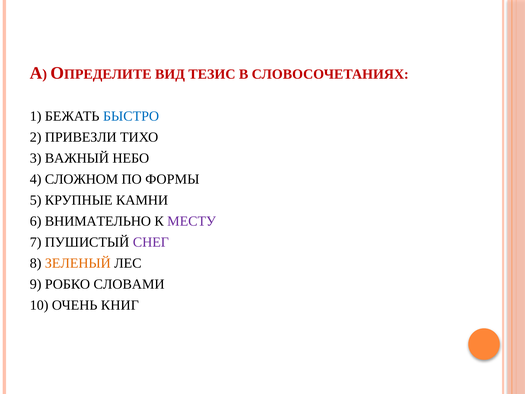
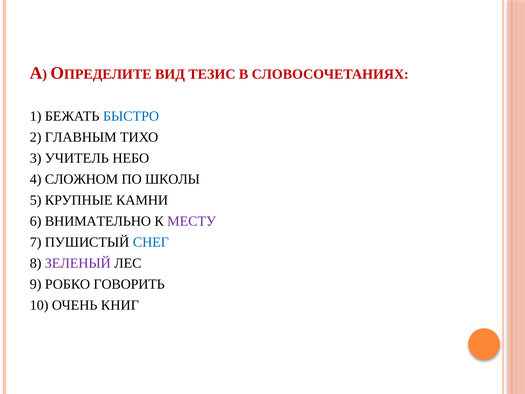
ПРИВЕЗЛИ: ПРИВЕЗЛИ -> ГЛАВНЫМ
ВАЖНЫЙ: ВАЖНЫЙ -> УЧИТЕЛЬ
ФОРМЫ: ФОРМЫ -> ШКОЛЫ
СНЕГ colour: purple -> blue
ЗЕЛЕНЫЙ colour: orange -> purple
СЛОВАМИ: СЛОВАМИ -> ГОВОРИТЬ
